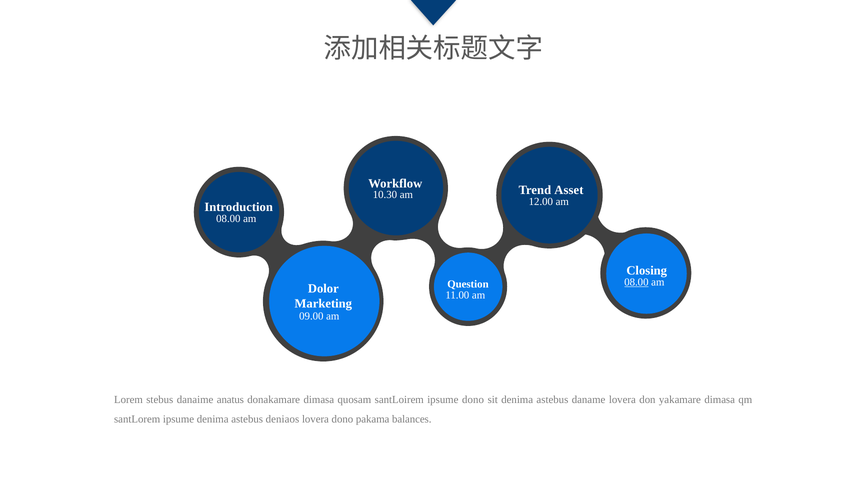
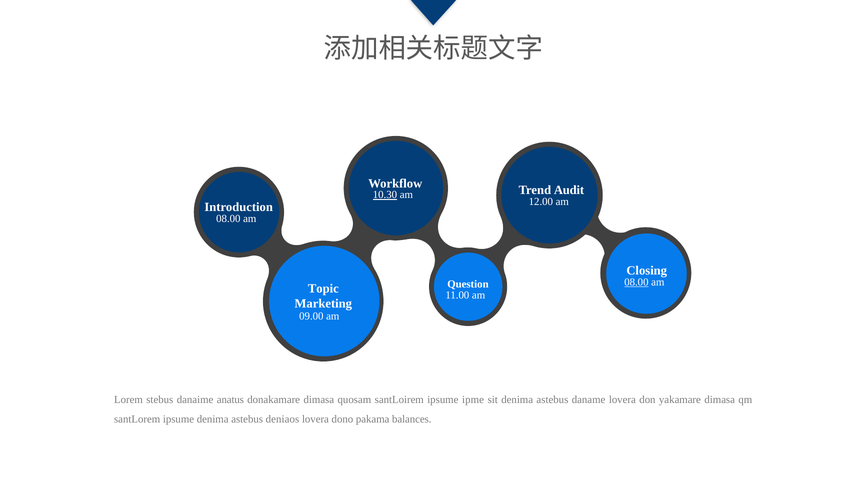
Asset: Asset -> Audit
10.30 underline: none -> present
Dolor: Dolor -> Topic
ipsume dono: dono -> ipme
